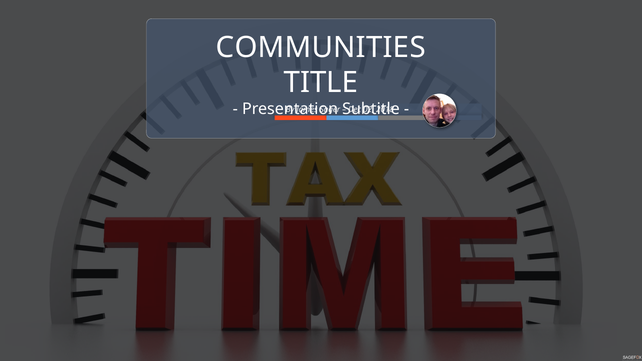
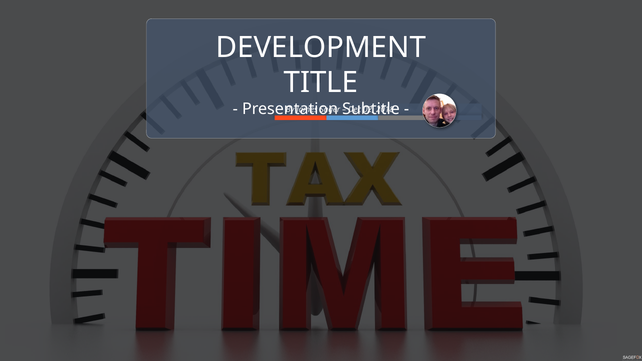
COMMUNITIES: COMMUNITIES -> DEVELOPMENT
